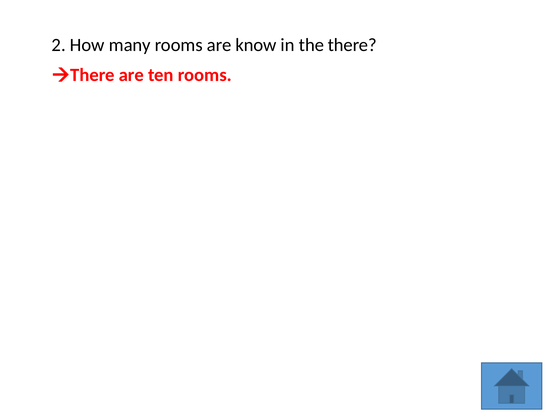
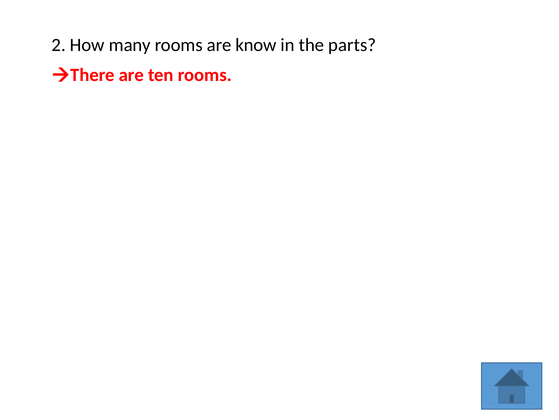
there: there -> parts
